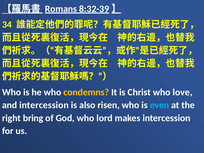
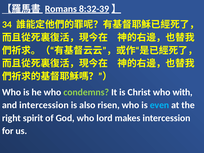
condemns colour: yellow -> light green
love: love -> with
bring: bring -> spirit
